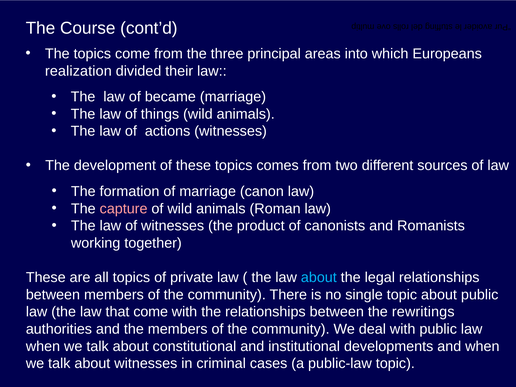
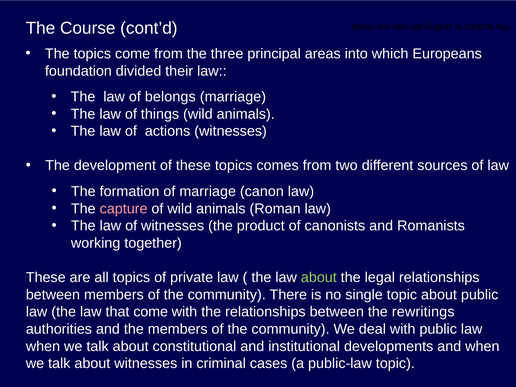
realization: realization -> foundation
became: became -> belongs
about at (319, 277) colour: light blue -> light green
